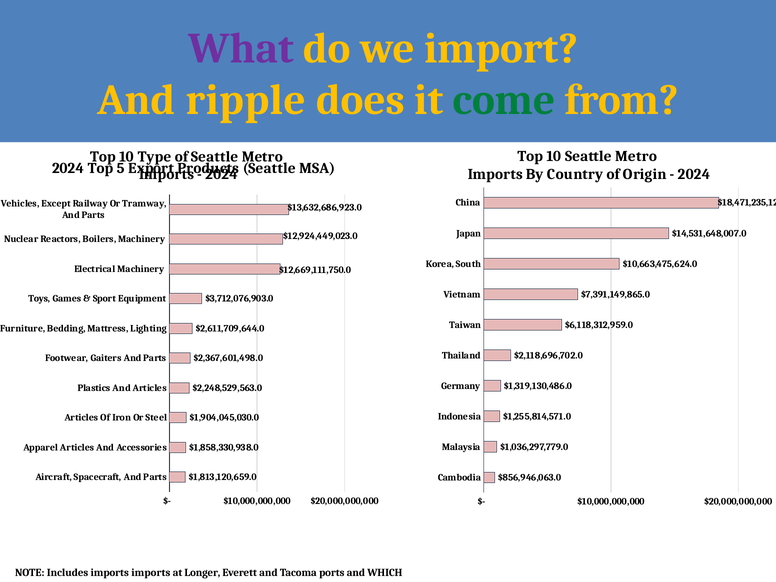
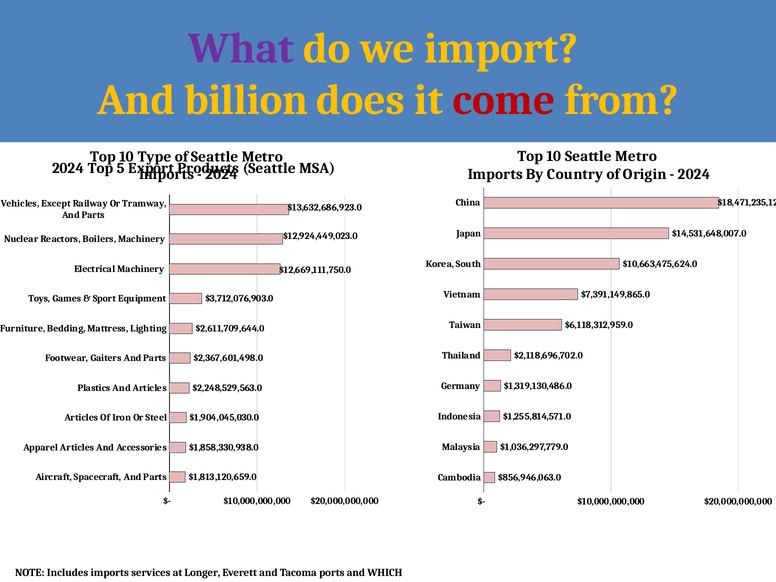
ripple: ripple -> billion
come colour: green -> red
imports imports: imports -> services
